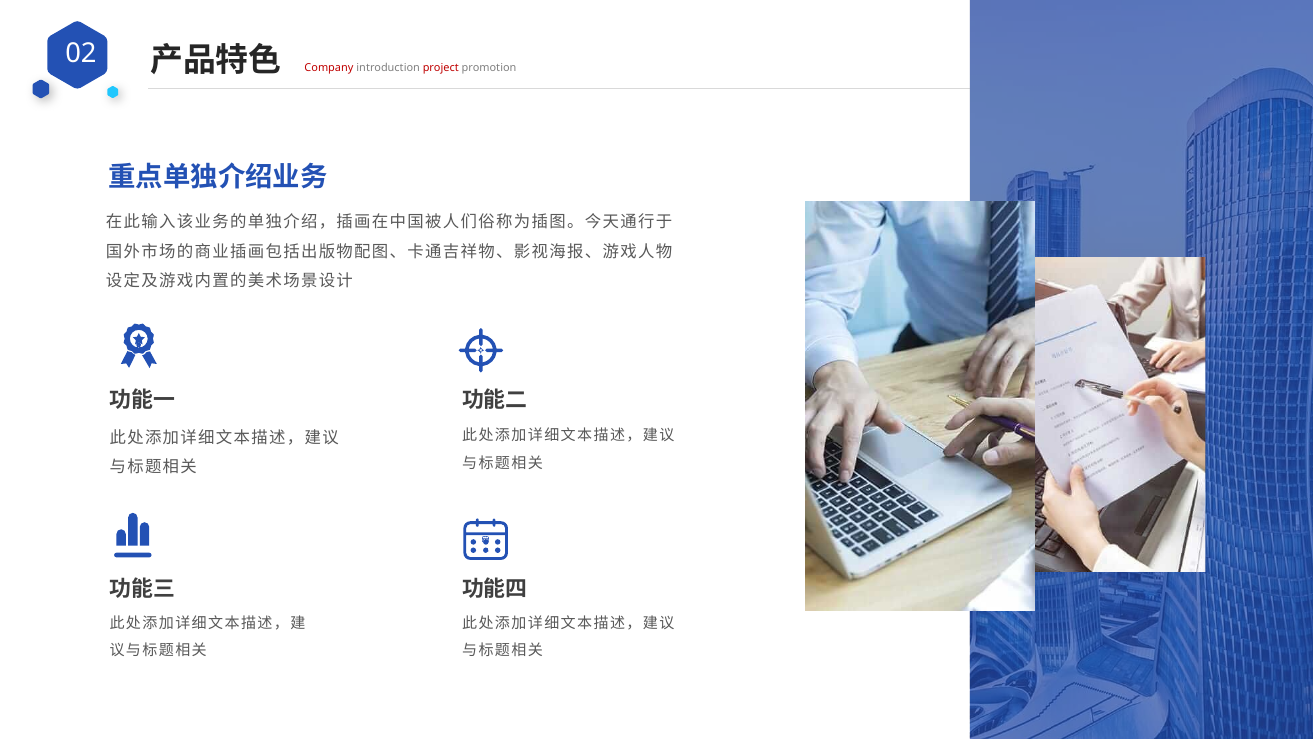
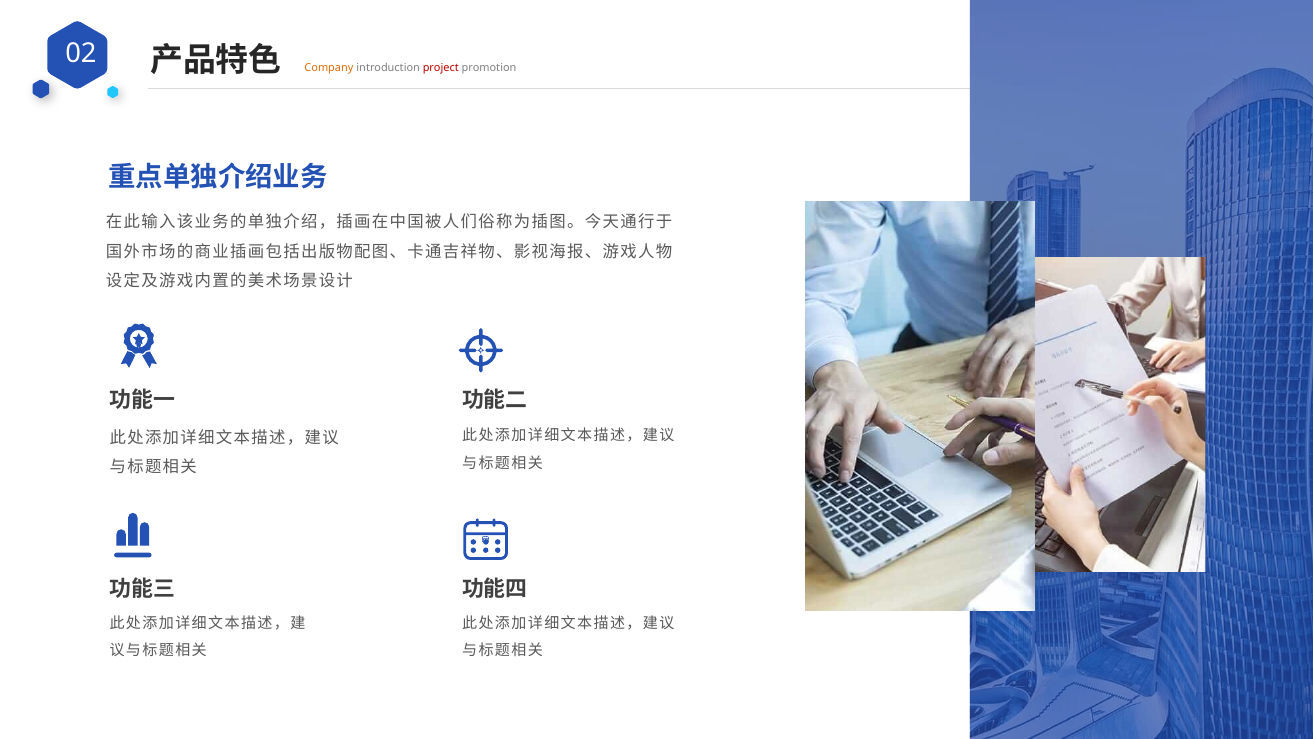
Company colour: red -> orange
